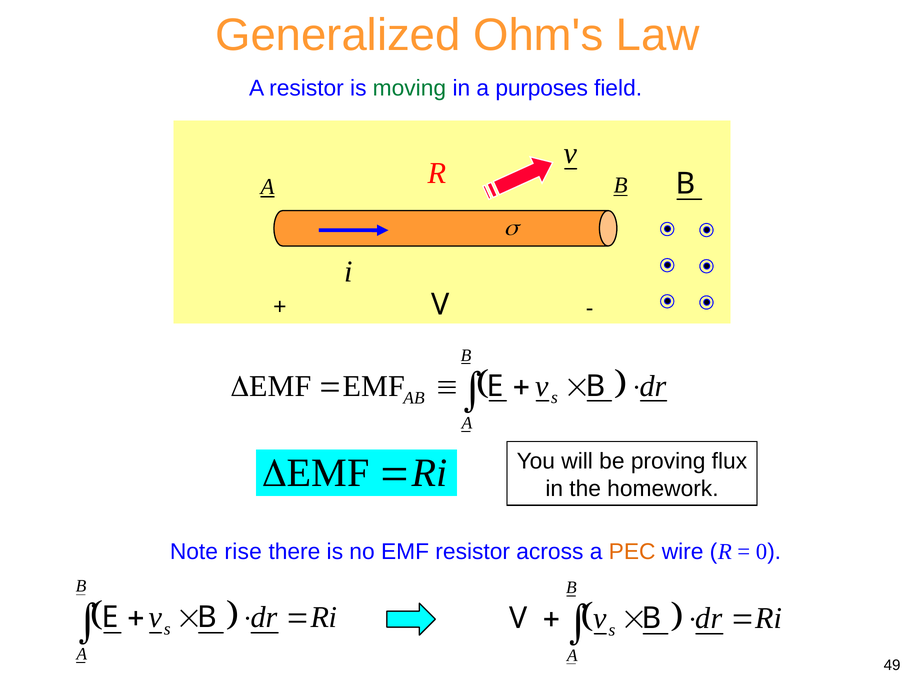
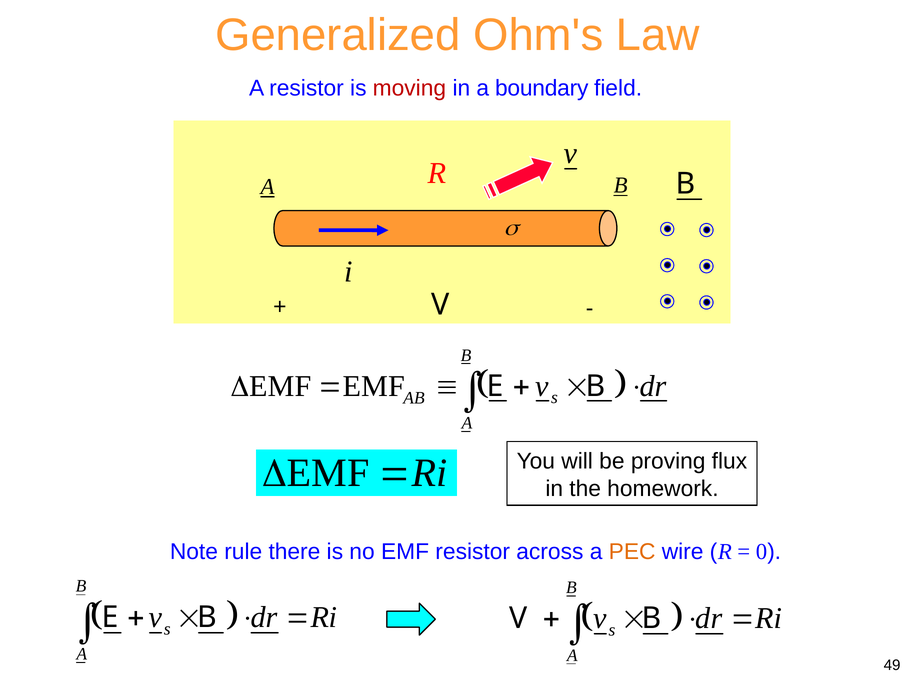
moving colour: green -> red
purposes: purposes -> boundary
rise: rise -> rule
